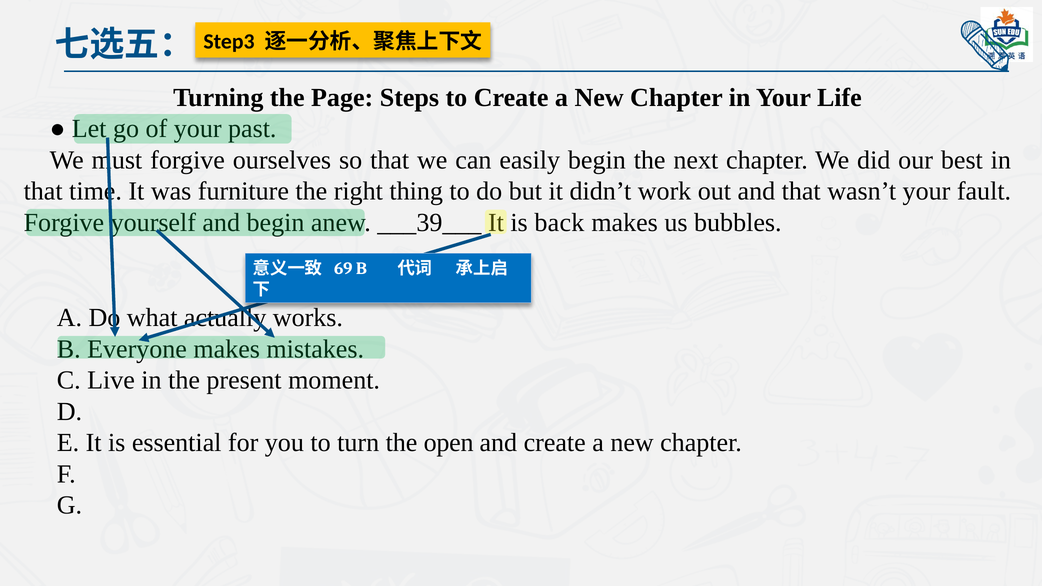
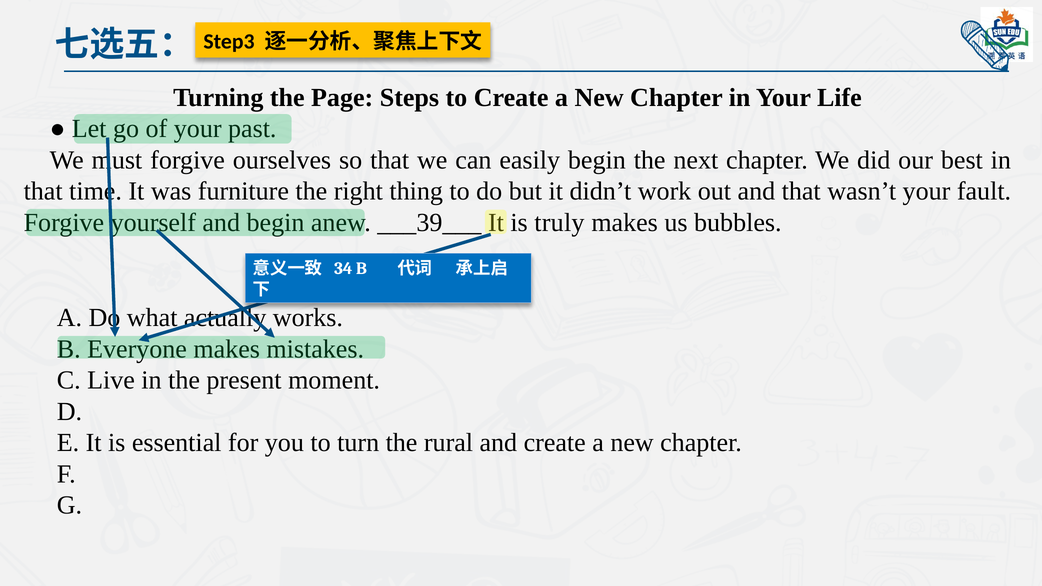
back: back -> truly
69: 69 -> 34
open: open -> rural
